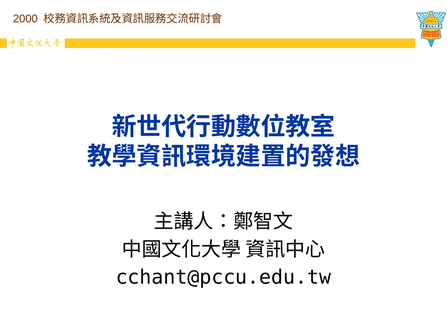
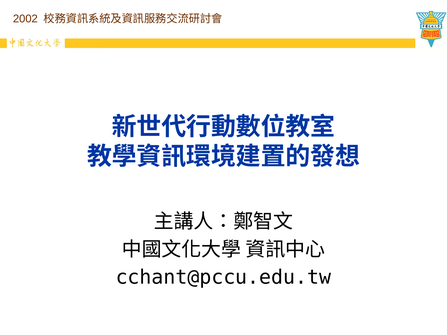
2000: 2000 -> 2002
